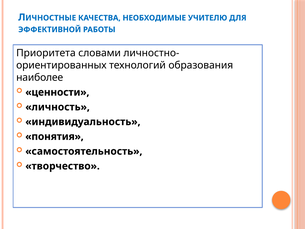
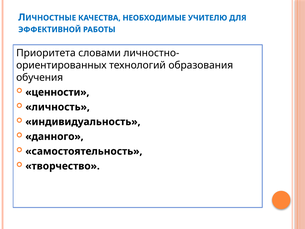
наиболее: наиболее -> обучения
понятия: понятия -> данного
